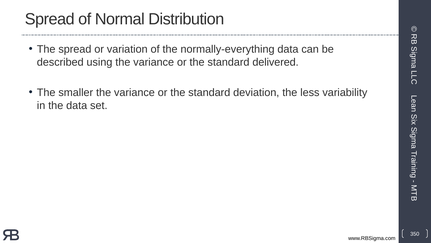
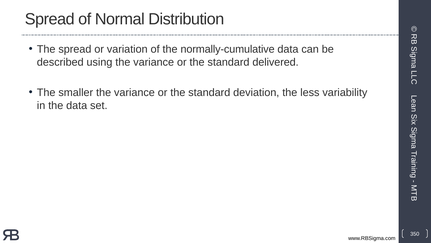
normally-everything: normally-everything -> normally-cumulative
